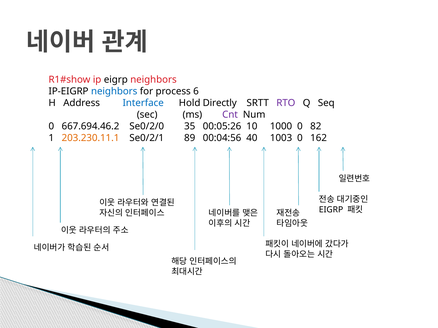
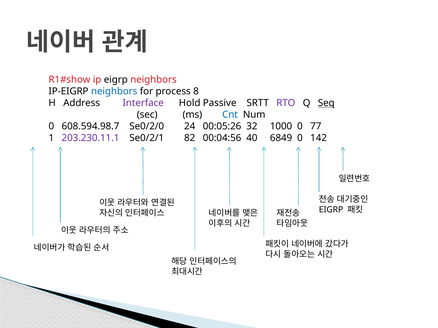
6: 6 -> 8
Interface colour: blue -> purple
Directly: Directly -> Passive
Seq underline: none -> present
Cnt colour: purple -> blue
667.694.46.2: 667.694.46.2 -> 608.594.98.7
35: 35 -> 24
10: 10 -> 32
82: 82 -> 77
203.230.11.1 colour: orange -> purple
89: 89 -> 82
1003: 1003 -> 6849
162: 162 -> 142
